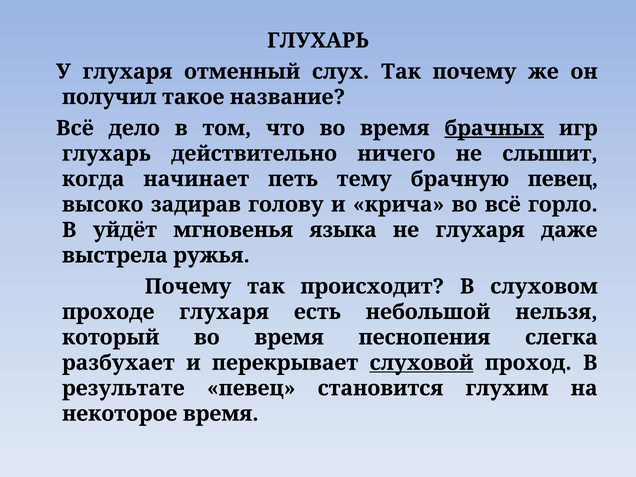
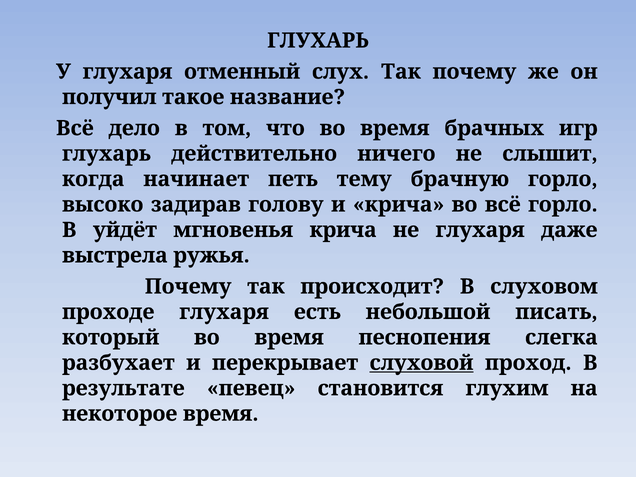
брачных underline: present -> none
брачную певец: певец -> горло
мгновенья языка: языка -> крича
нельзя: нельзя -> писать
